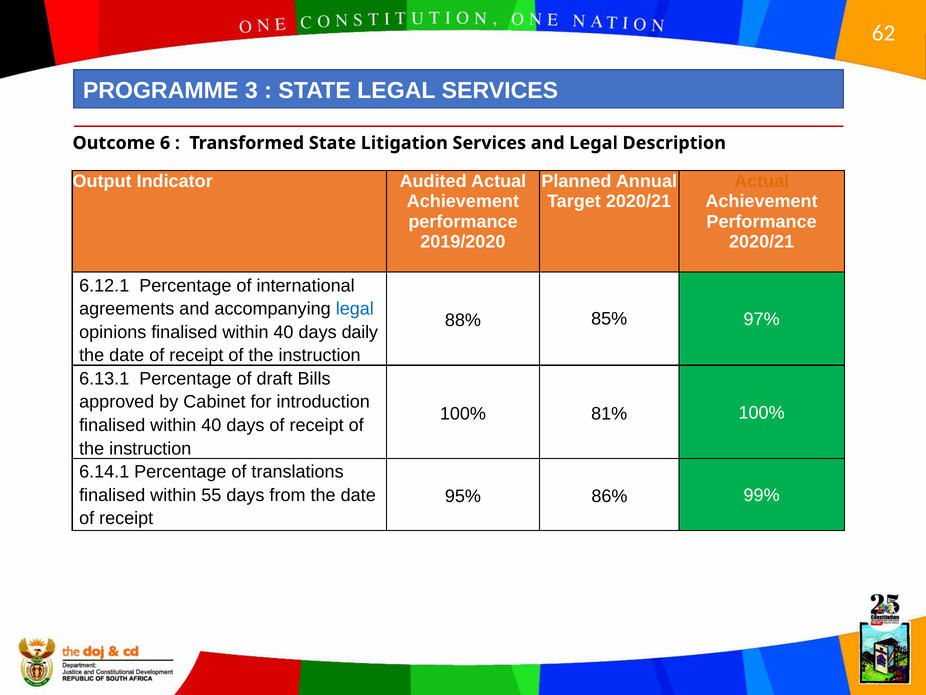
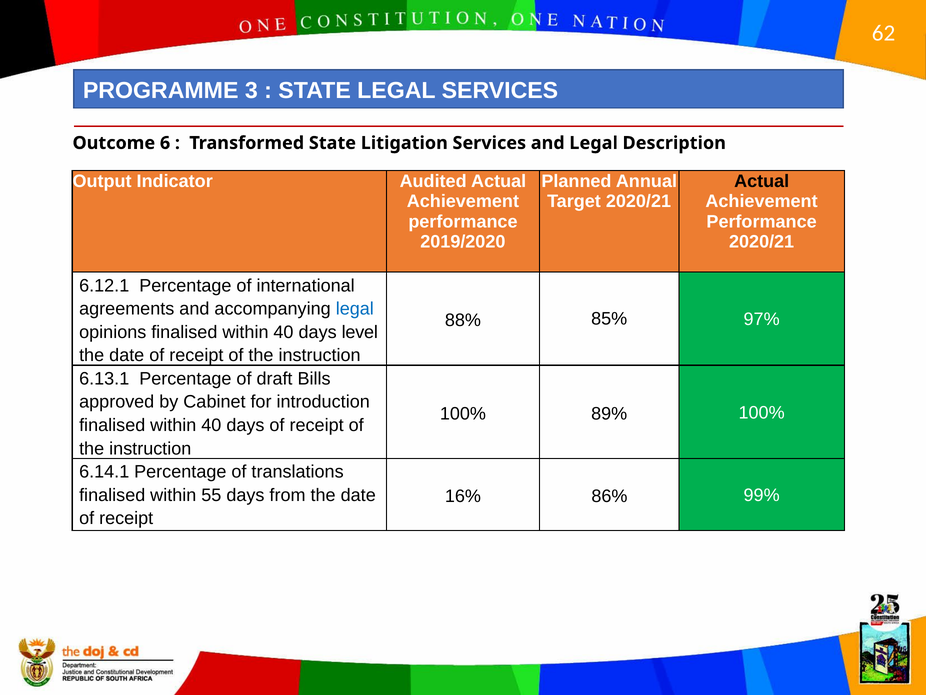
Actual at (762, 181) colour: orange -> black
daily: daily -> level
81%: 81% -> 89%
95%: 95% -> 16%
